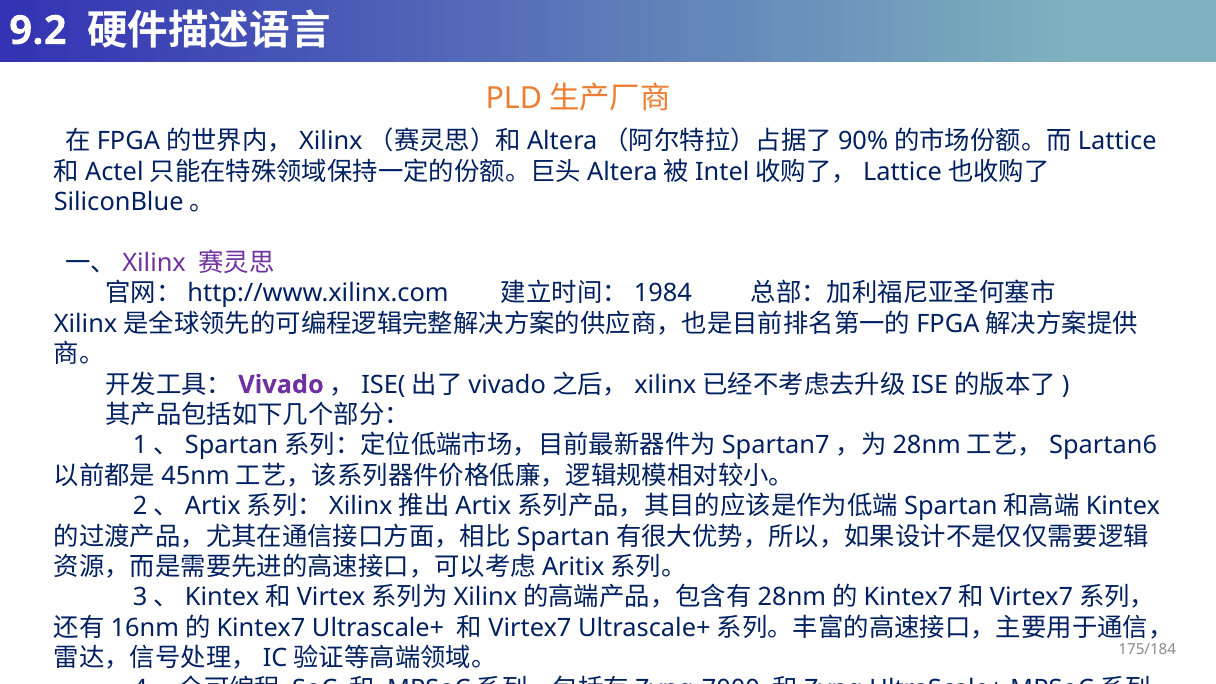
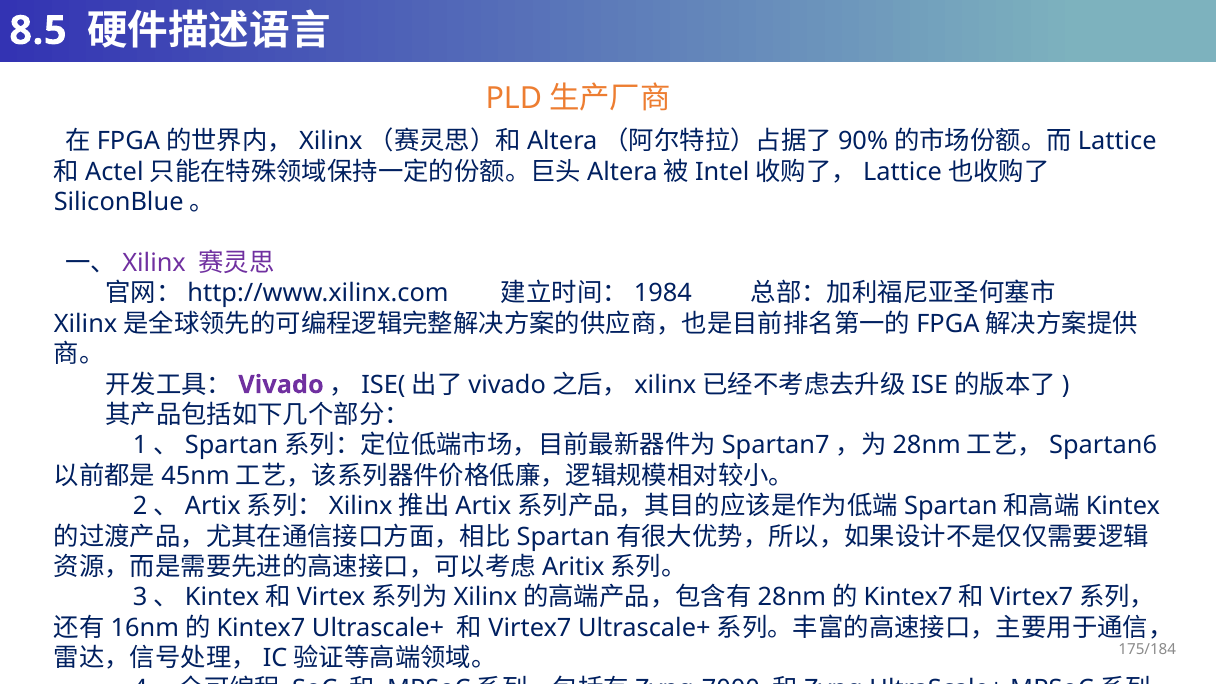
9.2: 9.2 -> 8.5
